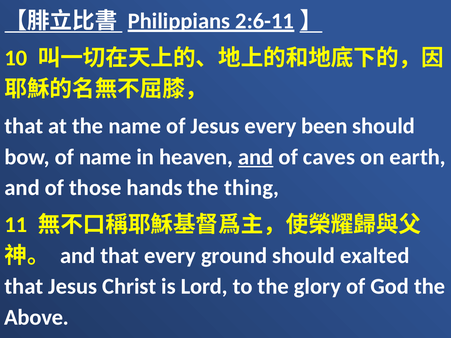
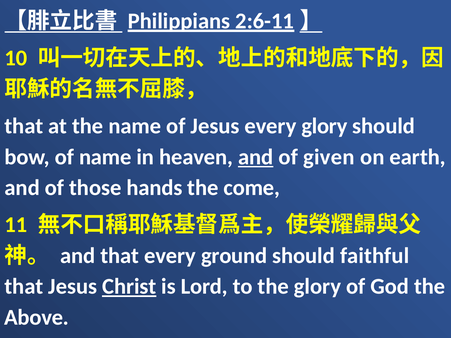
every been: been -> glory
caves: caves -> given
thing: thing -> come
exalted: exalted -> faithful
Christ underline: none -> present
